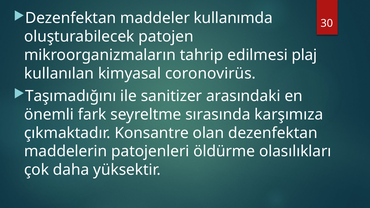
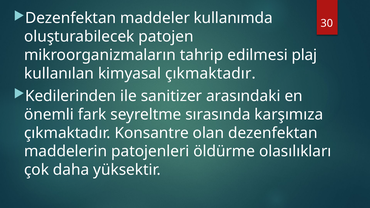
kimyasal coronovirüs: coronovirüs -> çıkmaktadır
Taşımadığını: Taşımadığını -> Kedilerinden
